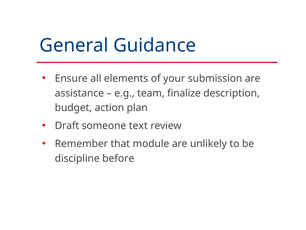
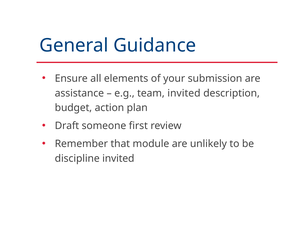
team finalize: finalize -> invited
text: text -> first
discipline before: before -> invited
